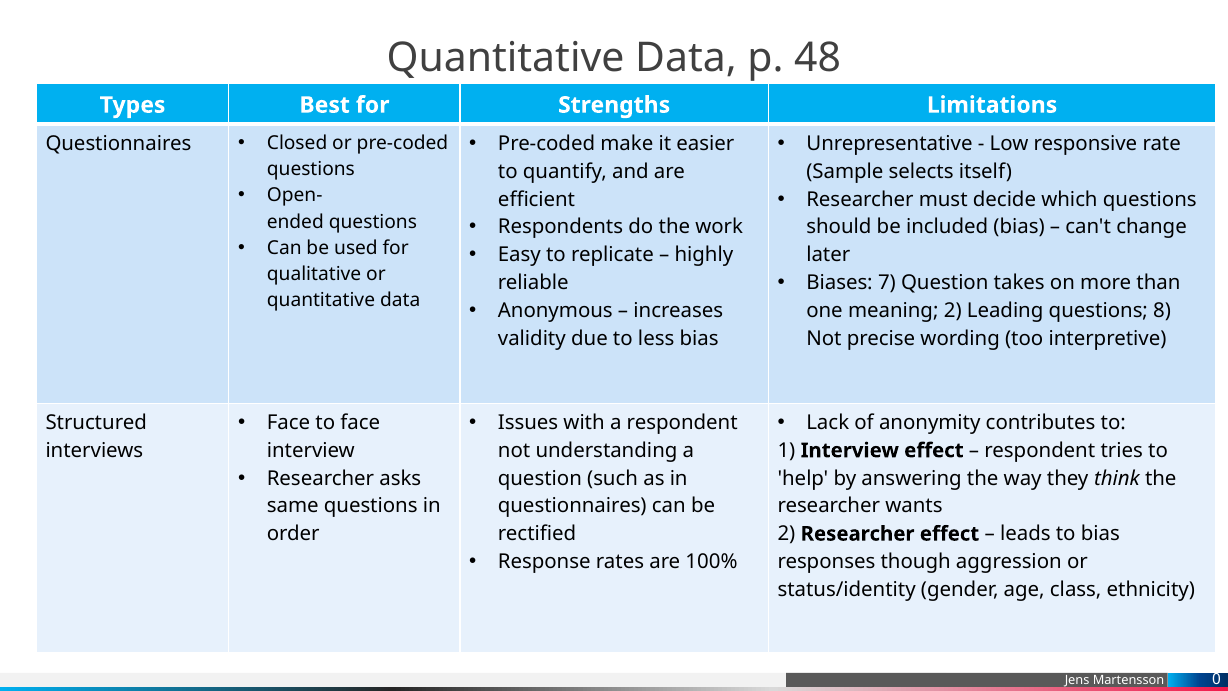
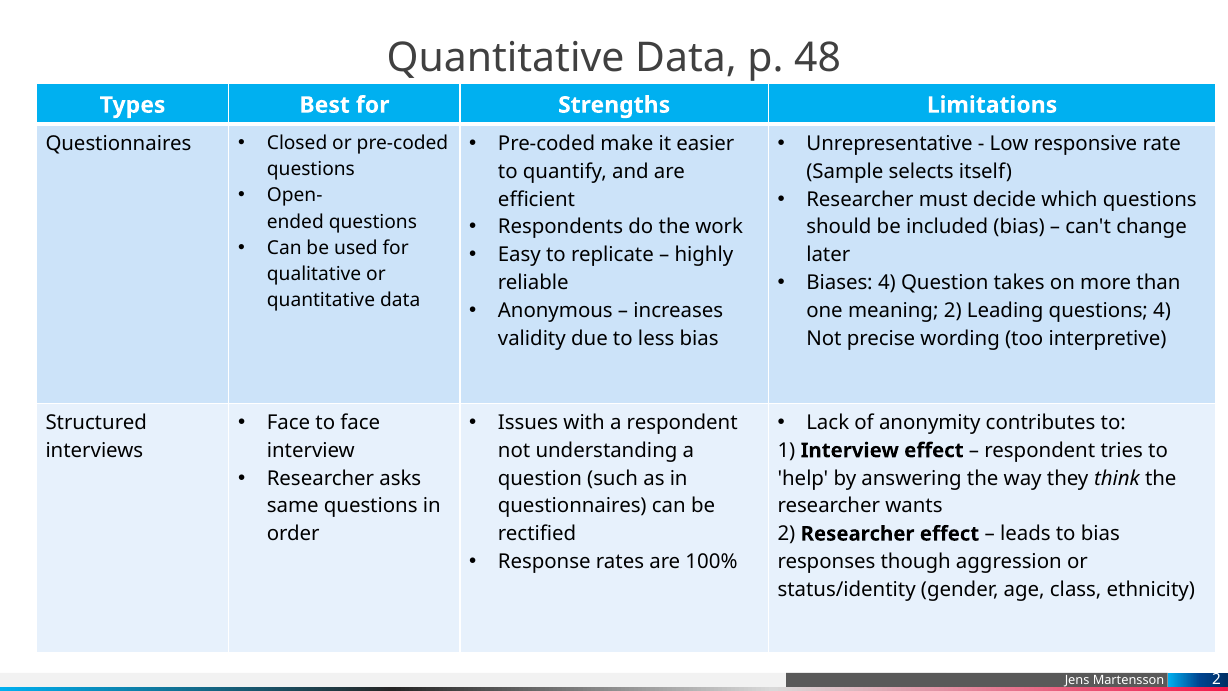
Biases 7: 7 -> 4
questions 8: 8 -> 4
0 at (1216, 680): 0 -> 2
